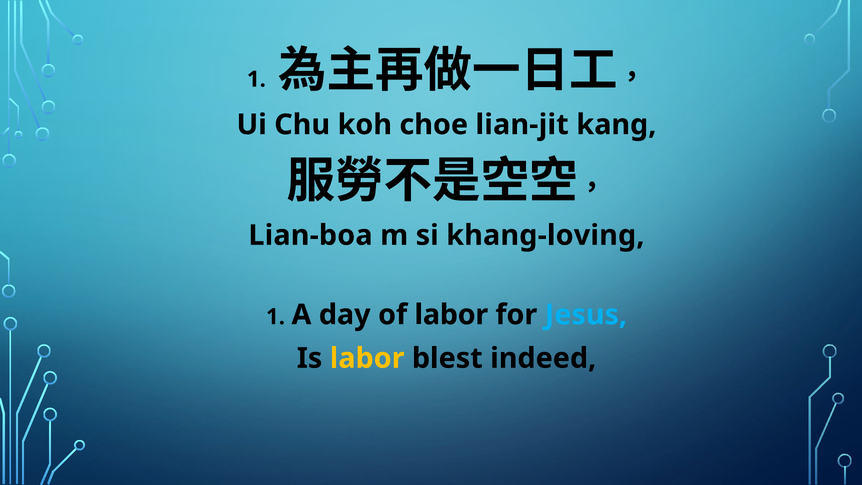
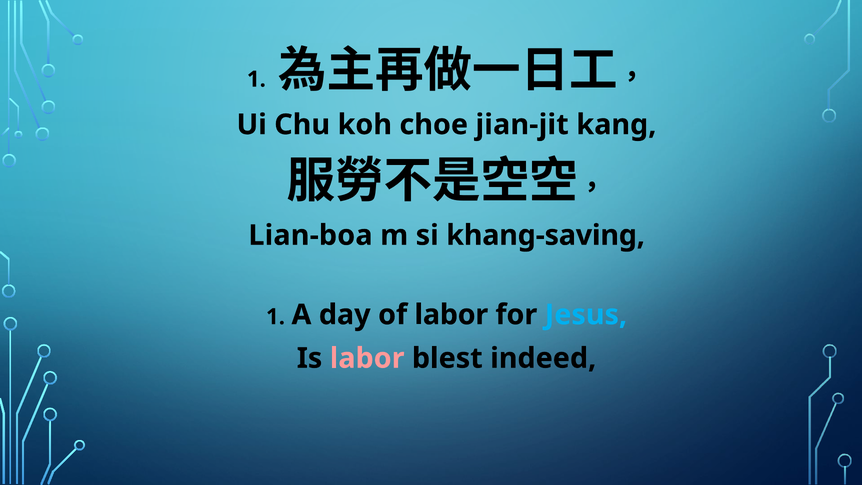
lian-jit: lian-jit -> jian-jit
khang-loving: khang-loving -> khang-saving
labor at (367, 358) colour: yellow -> pink
